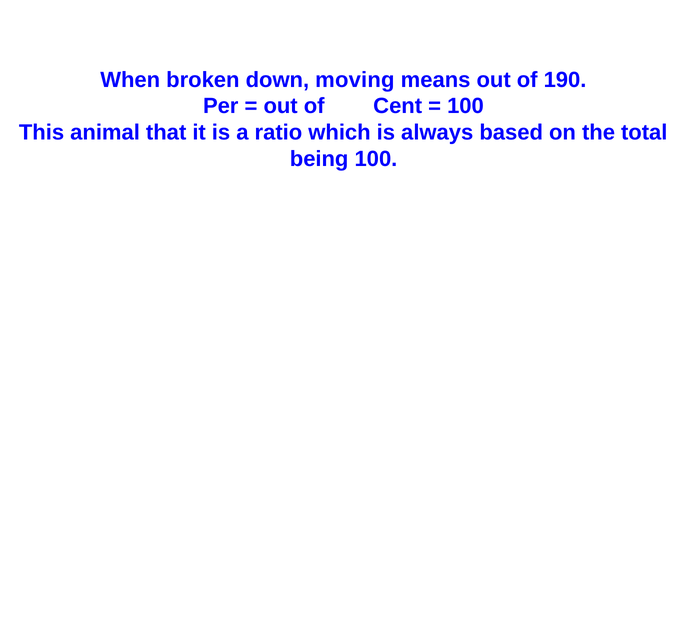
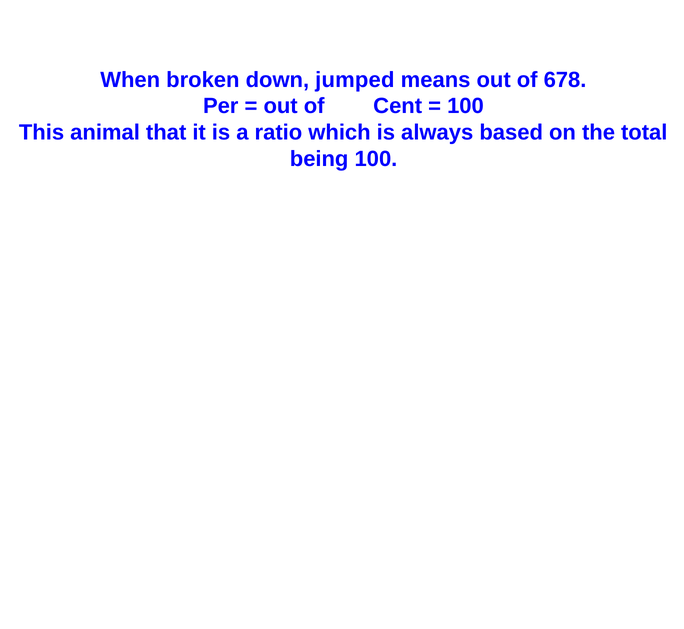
moving: moving -> jumped
190: 190 -> 678
